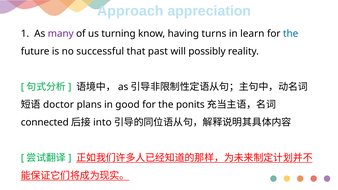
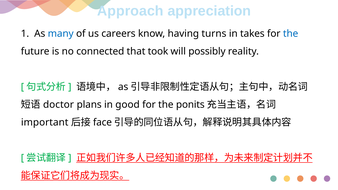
many colour: purple -> blue
turning: turning -> careers
learn: learn -> takes
successful: successful -> connected
past: past -> took
connected: connected -> important
into: into -> face
